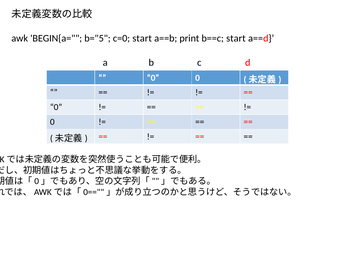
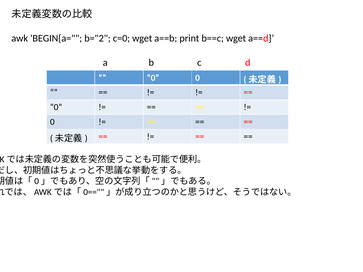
b="5: b="5 -> b="2
c=0 start: start -> wget
b==c start: start -> wget
